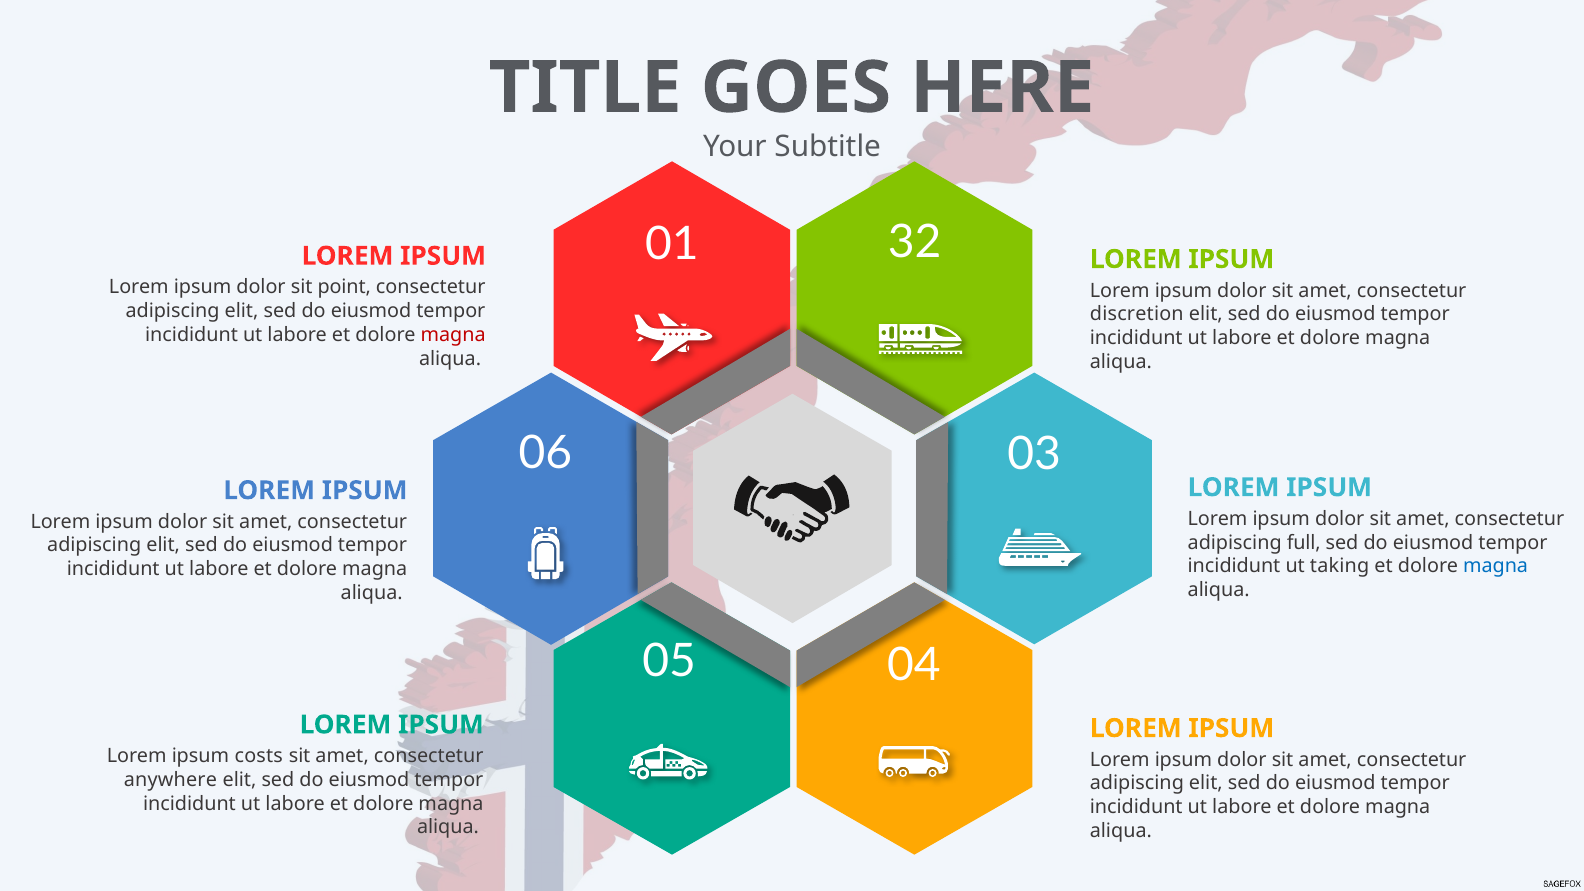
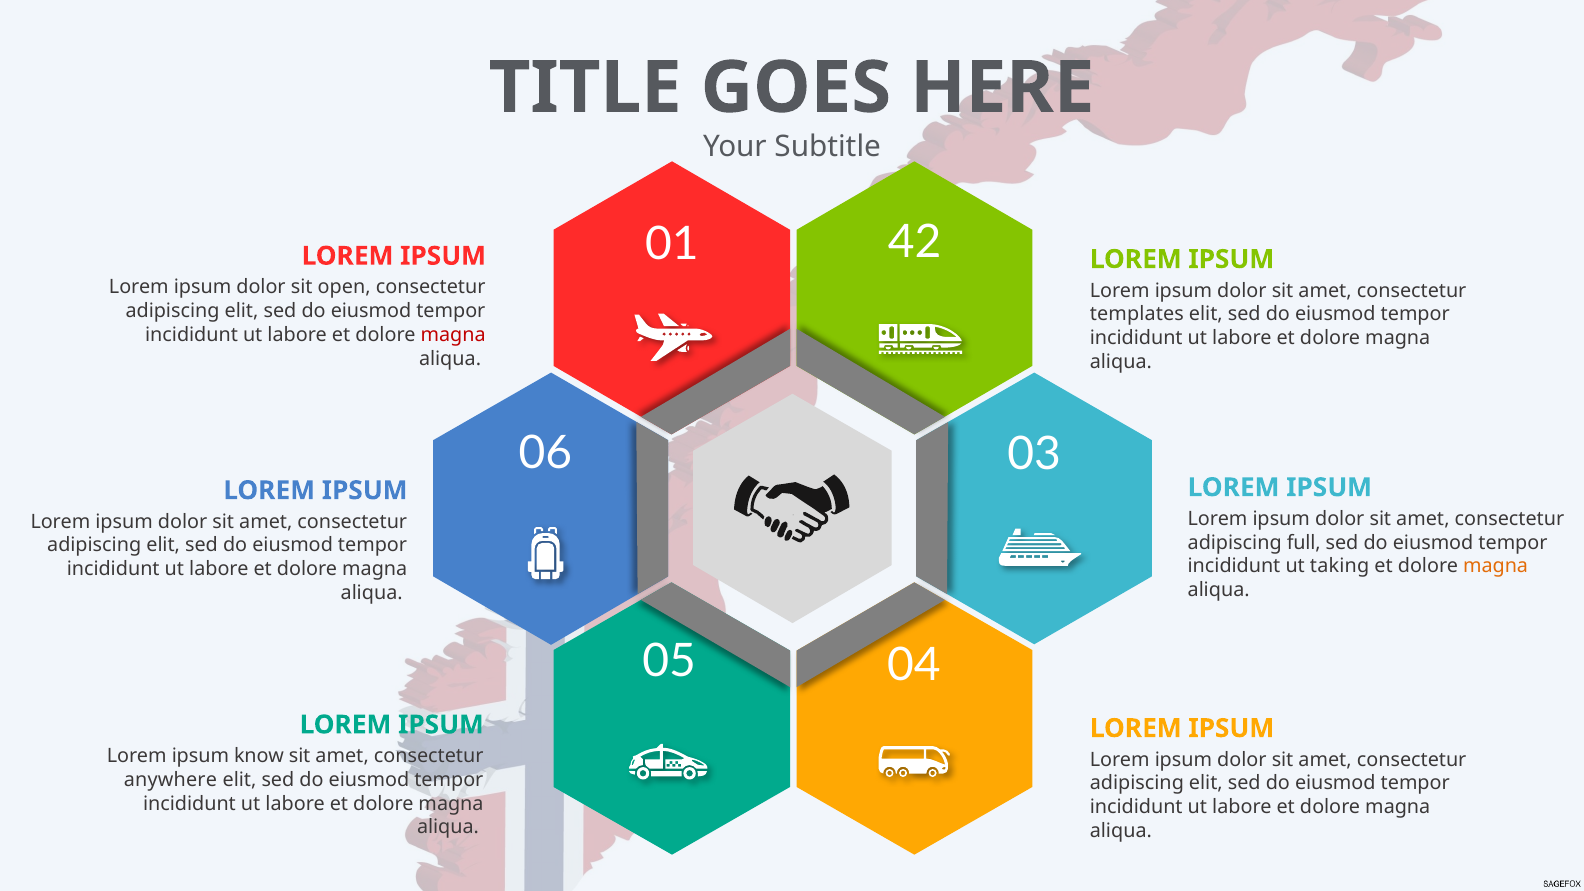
32: 32 -> 42
point: point -> open
discretion: discretion -> templates
magna at (1496, 566) colour: blue -> orange
costs: costs -> know
